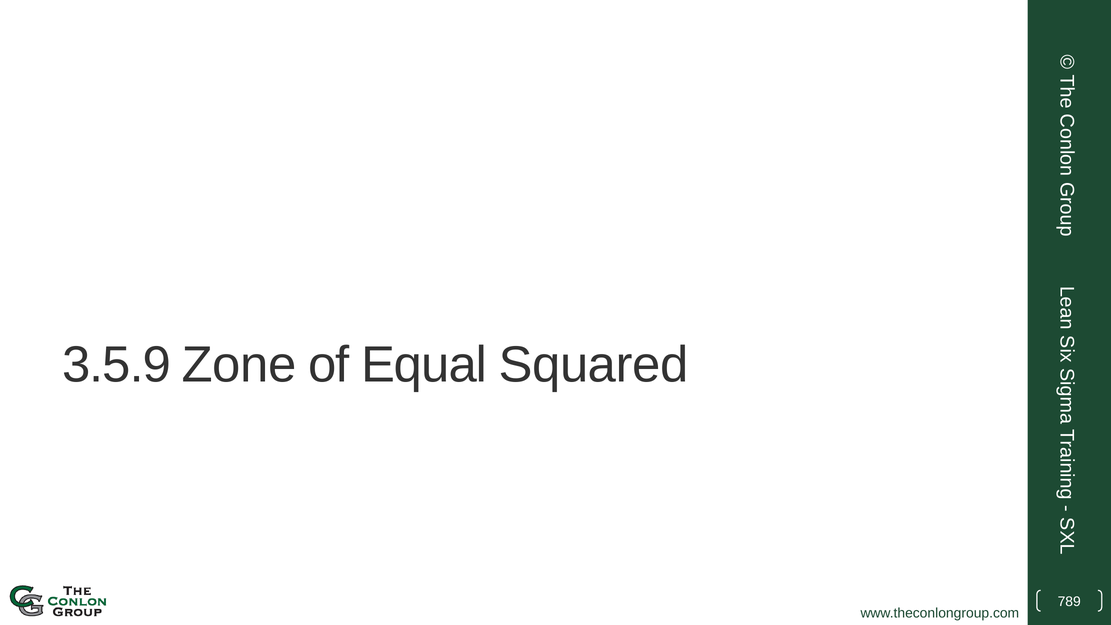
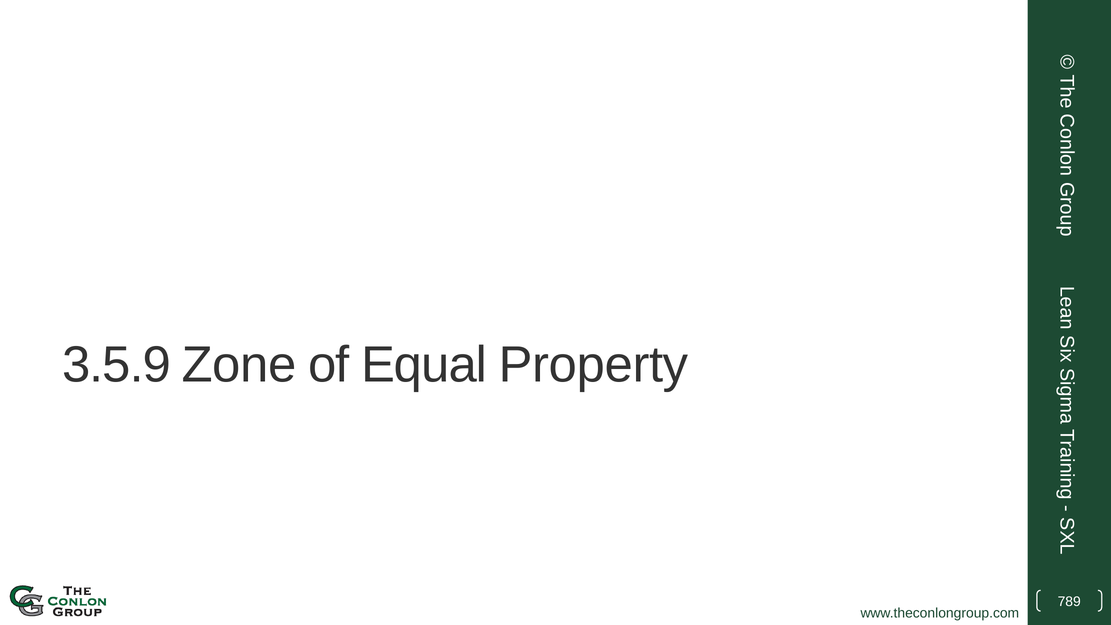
Squared: Squared -> Property
